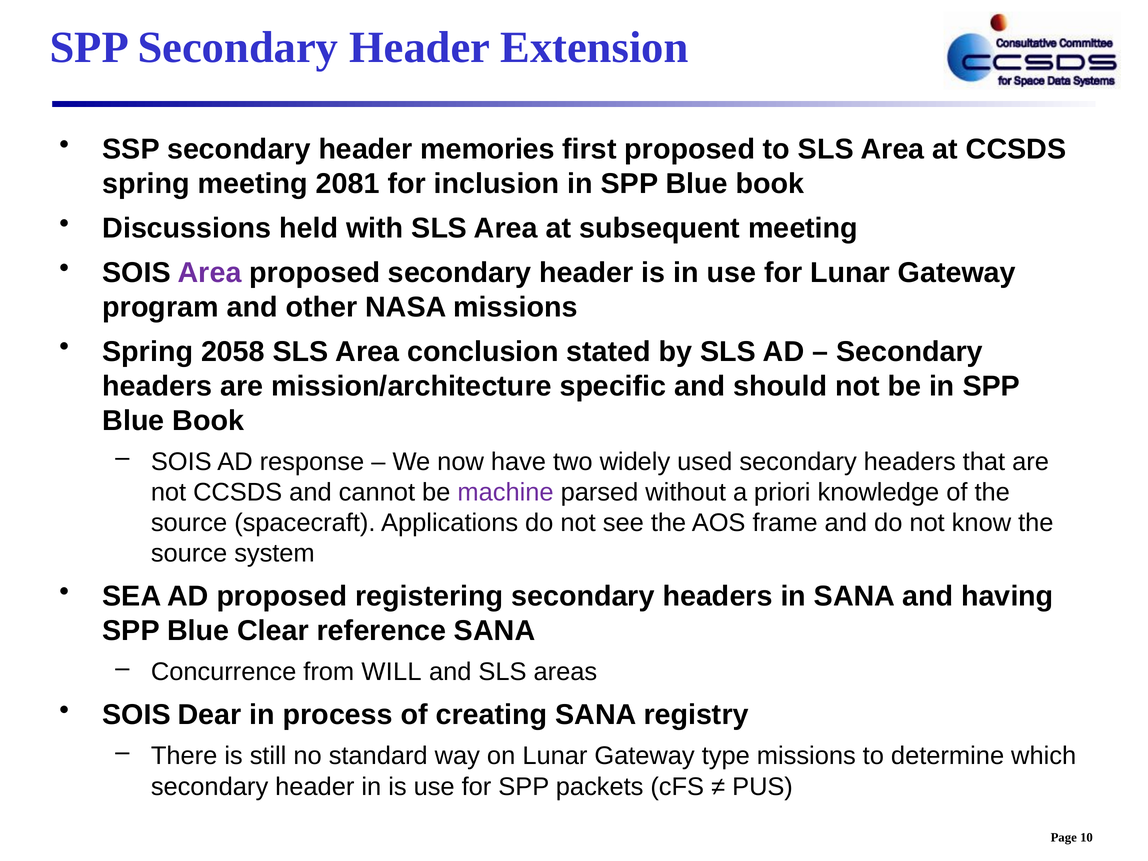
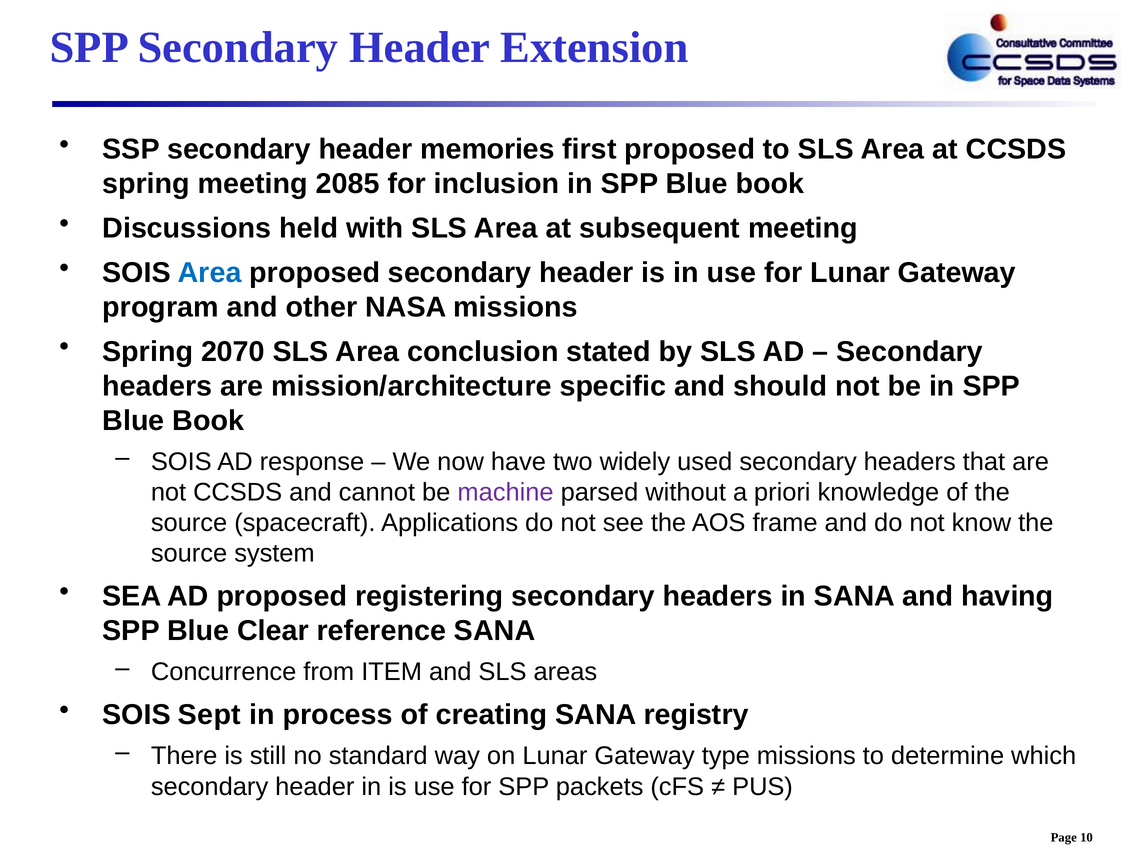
2081: 2081 -> 2085
Area at (210, 273) colour: purple -> blue
2058: 2058 -> 2070
WILL: WILL -> ITEM
Dear: Dear -> Sept
